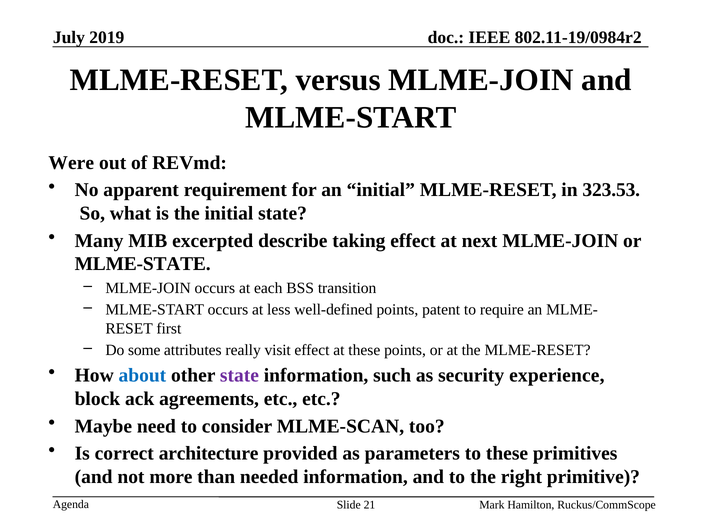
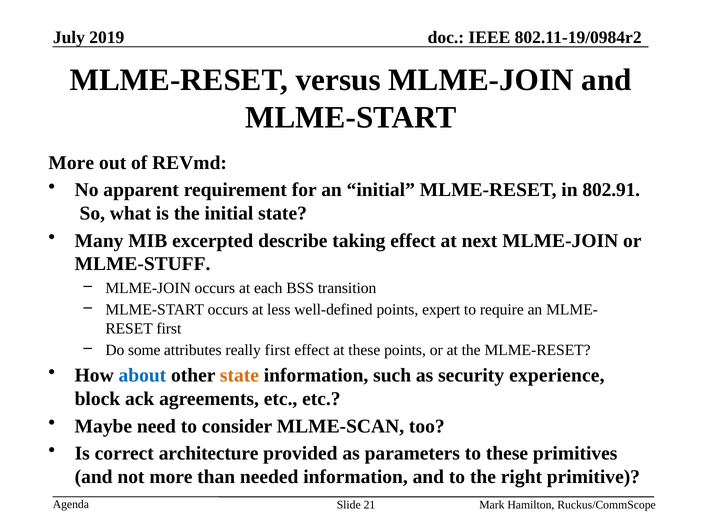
Were at (71, 163): Were -> More
323.53: 323.53 -> 802.91
MLME-STATE: MLME-STATE -> MLME-STUFF
patent: patent -> expert
really visit: visit -> first
state at (239, 375) colour: purple -> orange
